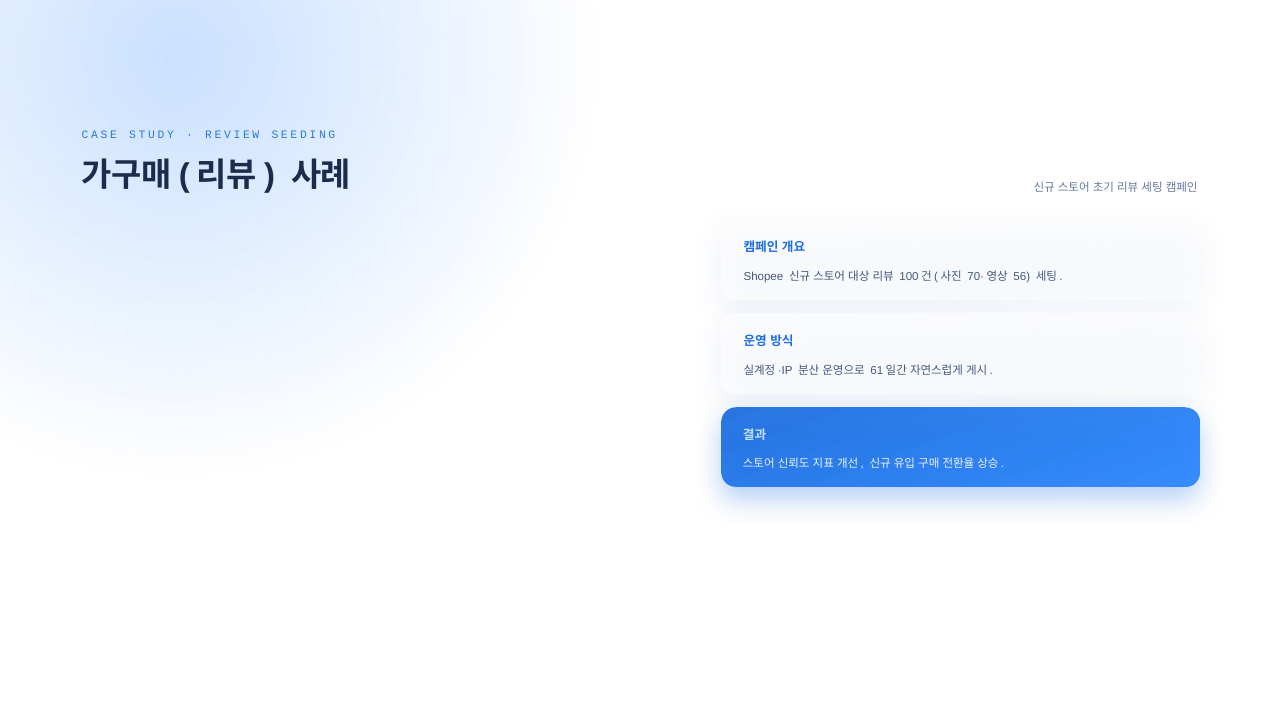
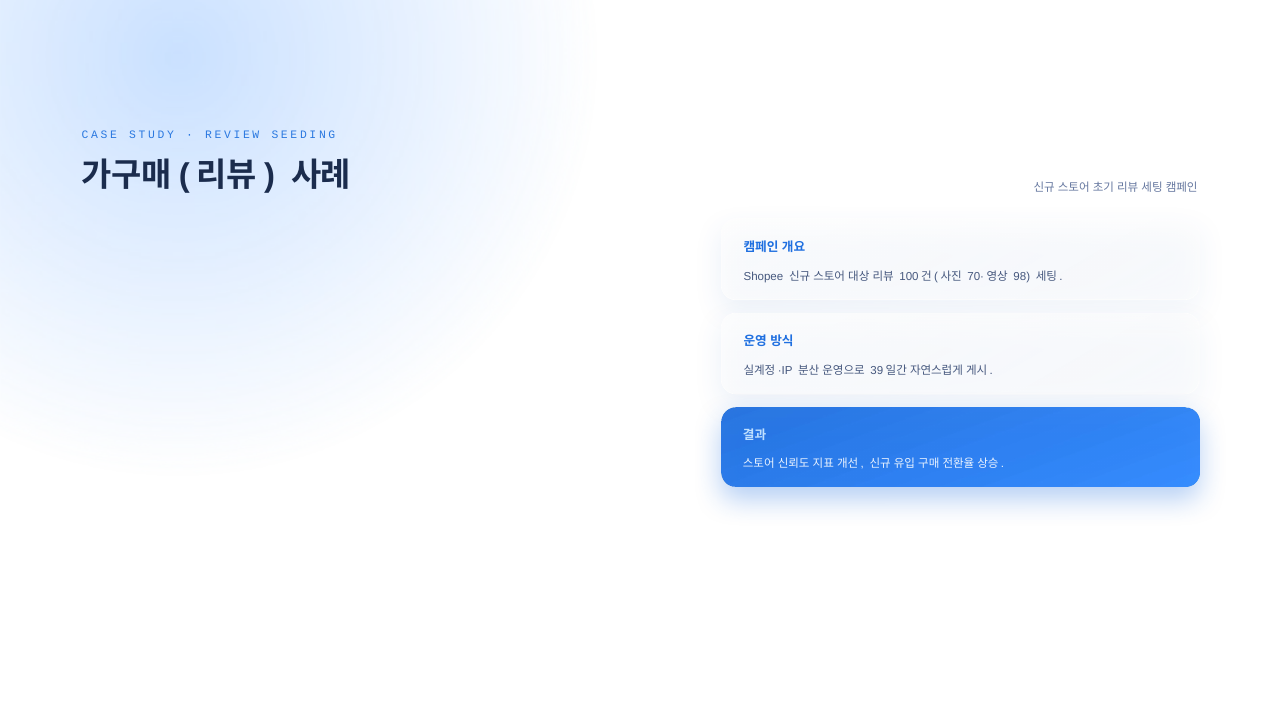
56: 56 -> 98
61: 61 -> 39
